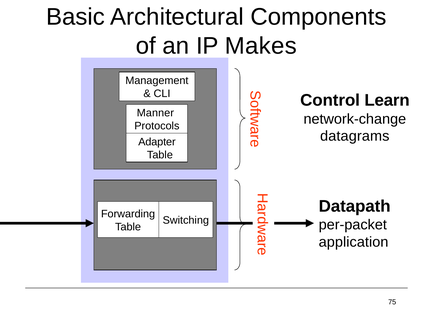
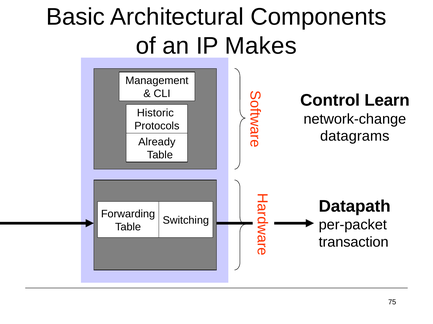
Manner: Manner -> Historic
Adapter: Adapter -> Already
application: application -> transaction
